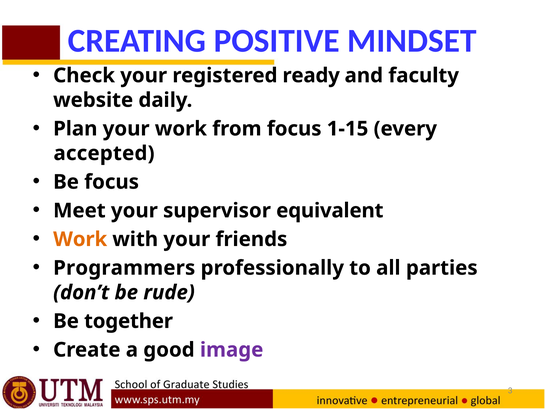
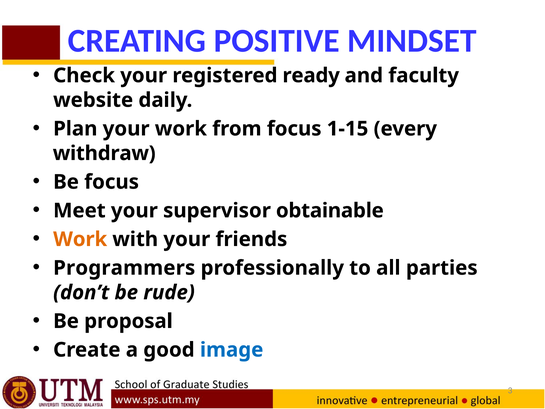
accepted: accepted -> withdraw
equivalent: equivalent -> obtainable
together: together -> proposal
image colour: purple -> blue
